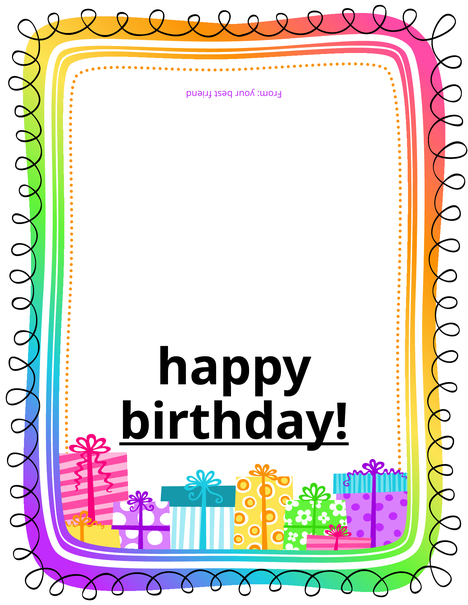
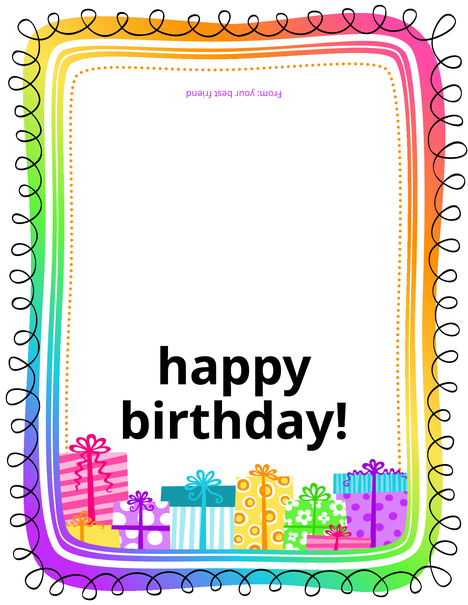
birthday underline: present -> none
